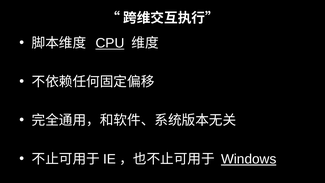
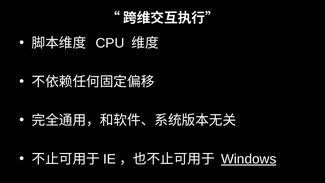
CPU underline: present -> none
